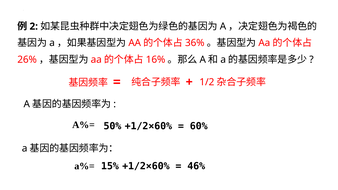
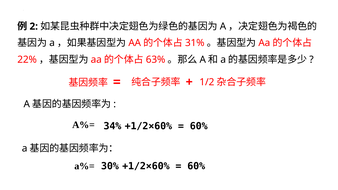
36%: 36% -> 31%
26%: 26% -> 22%
16%: 16% -> 63%
50%: 50% -> 34%
15%: 15% -> 30%
46% at (196, 166): 46% -> 60%
